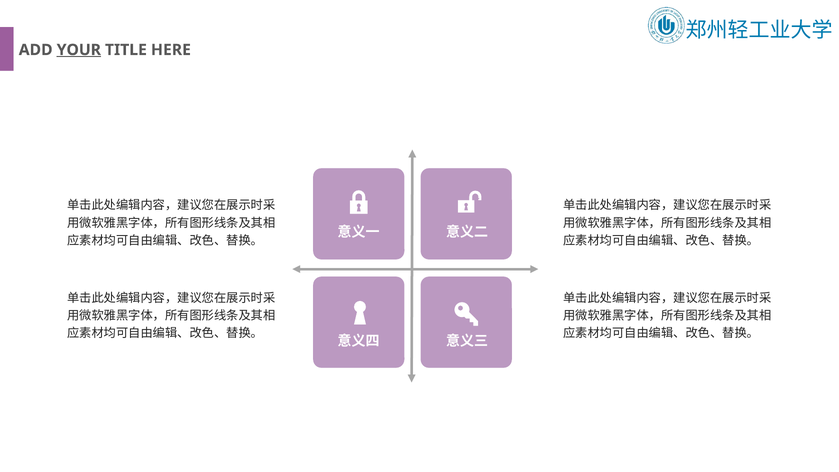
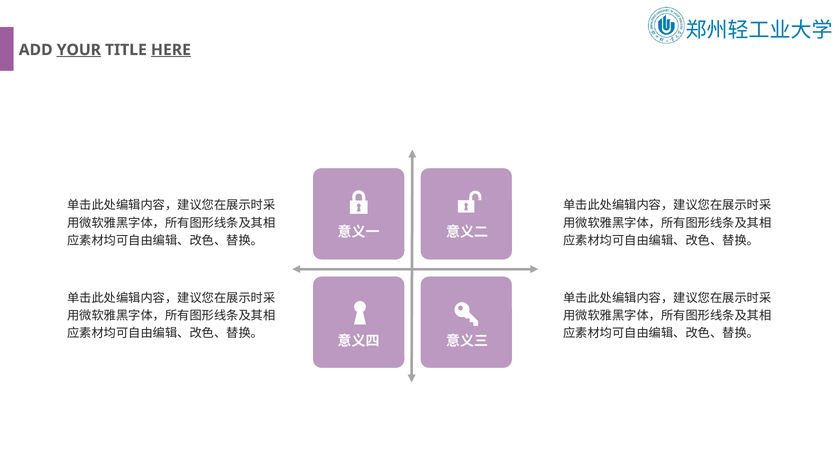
HERE underline: none -> present
